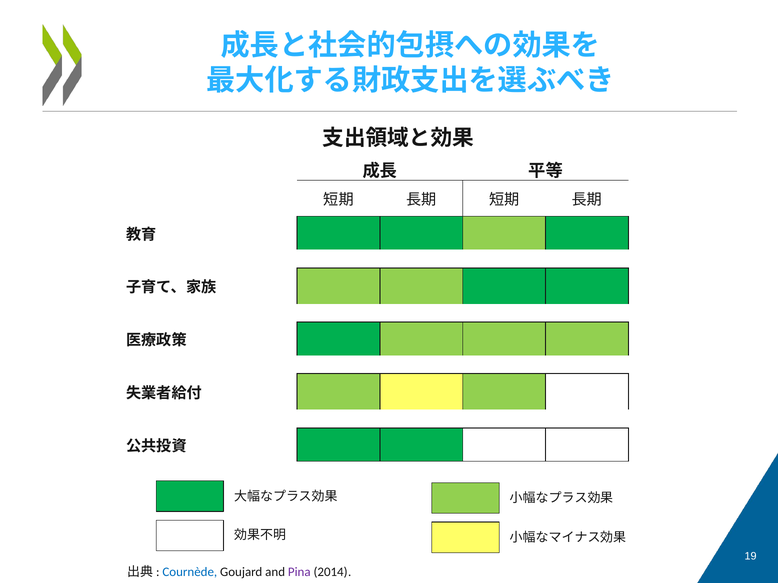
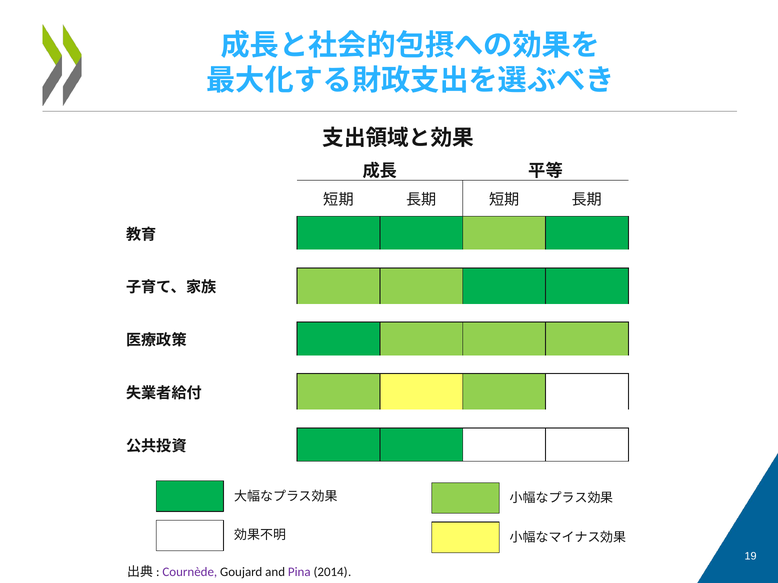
Cournède colour: blue -> purple
